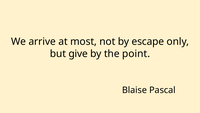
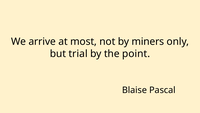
escape: escape -> miners
give: give -> trial
